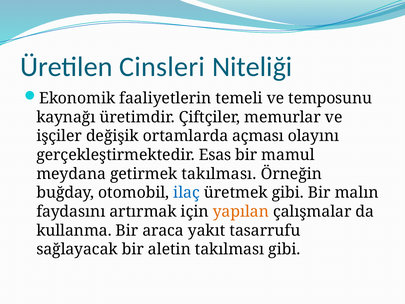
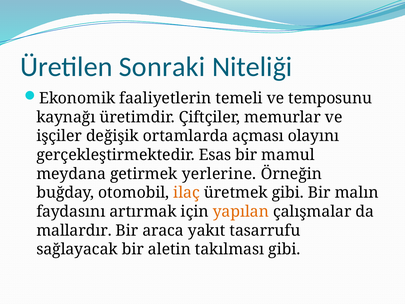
Cinsleri: Cinsleri -> Sonraki
getirmek takılması: takılması -> yerlerine
ilaç colour: blue -> orange
kullanma: kullanma -> mallardır
